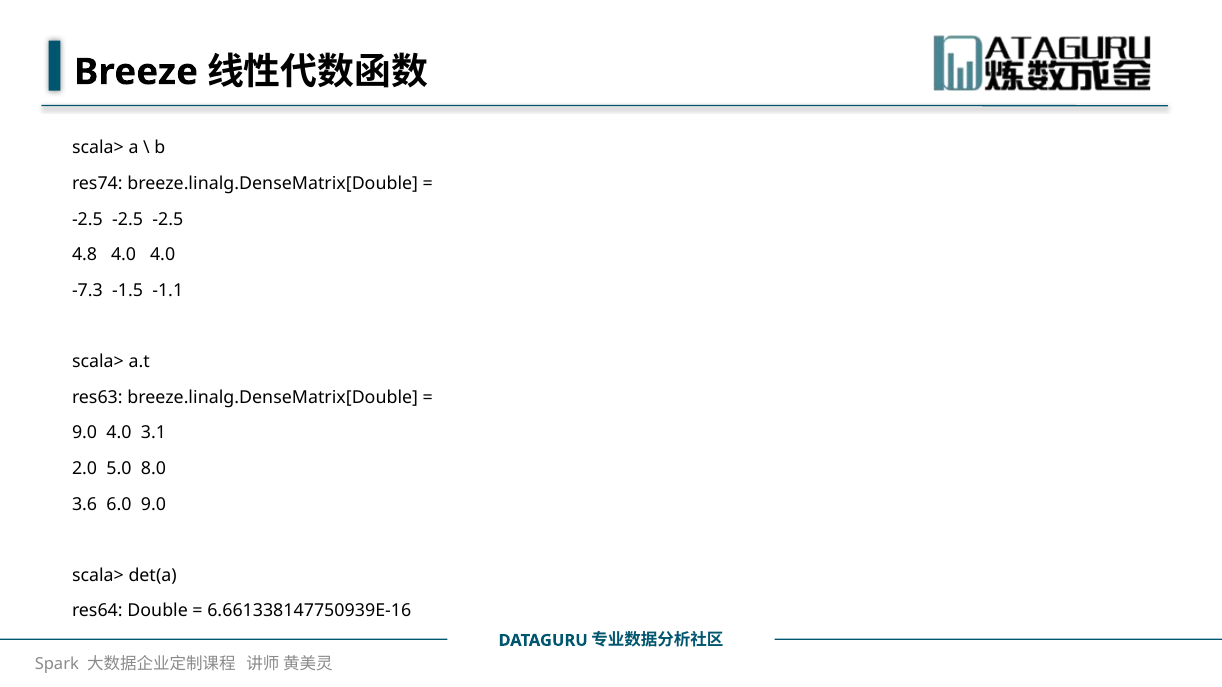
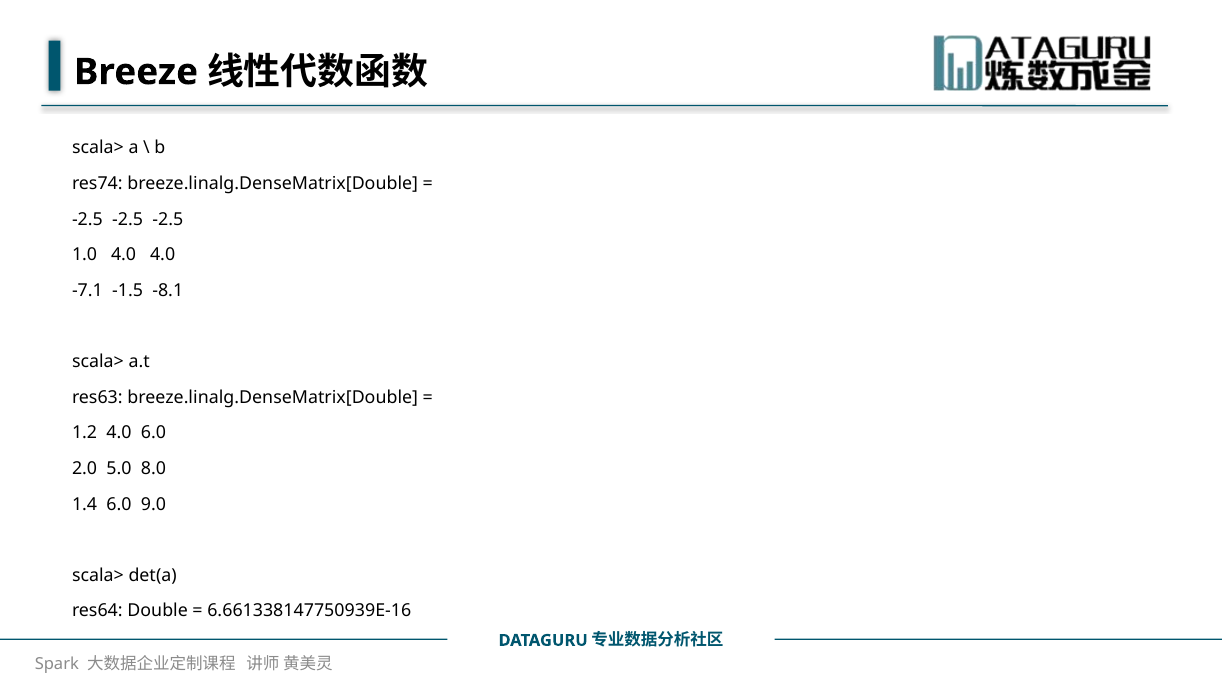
4.8: 4.8 -> 1.0
-7.3: -7.3 -> -7.1
-1.1: -1.1 -> -8.1
9.0 at (85, 433): 9.0 -> 1.2
4.0 3.1: 3.1 -> 6.0
3.6: 3.6 -> 1.4
